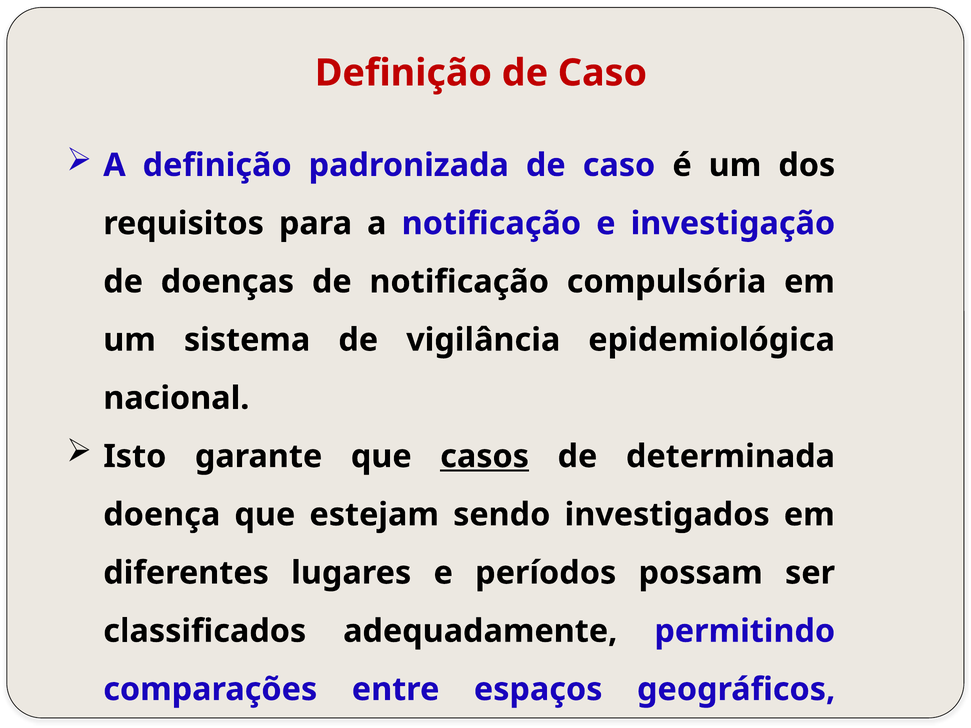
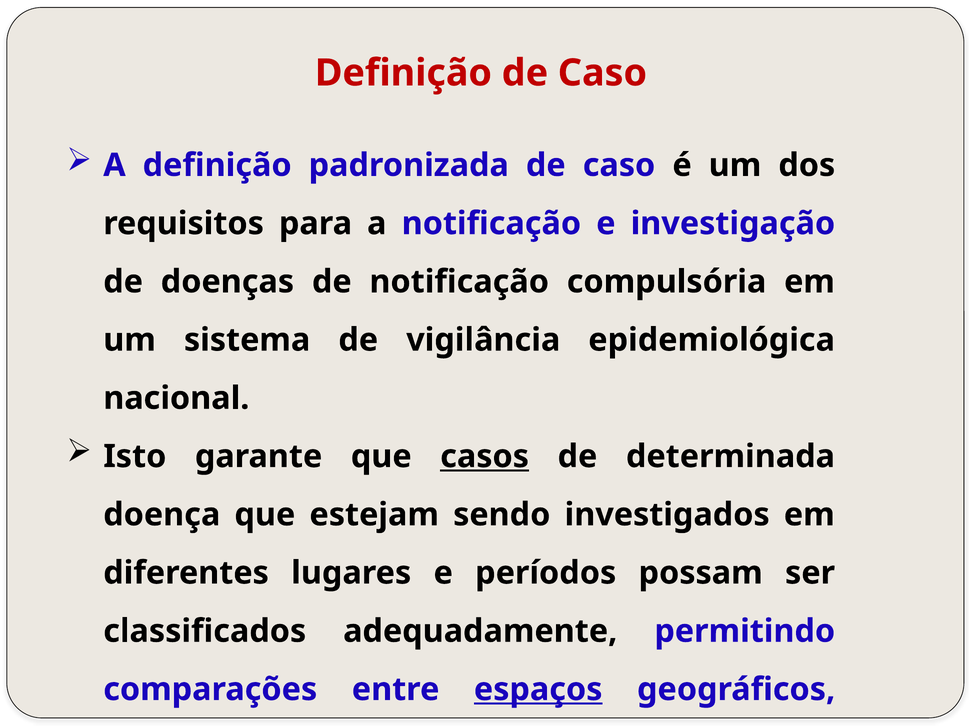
espaços underline: none -> present
